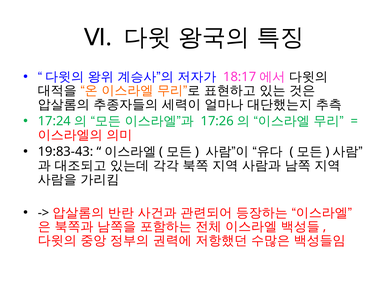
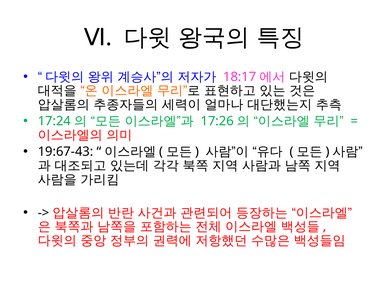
19:83-43: 19:83-43 -> 19:67-43
